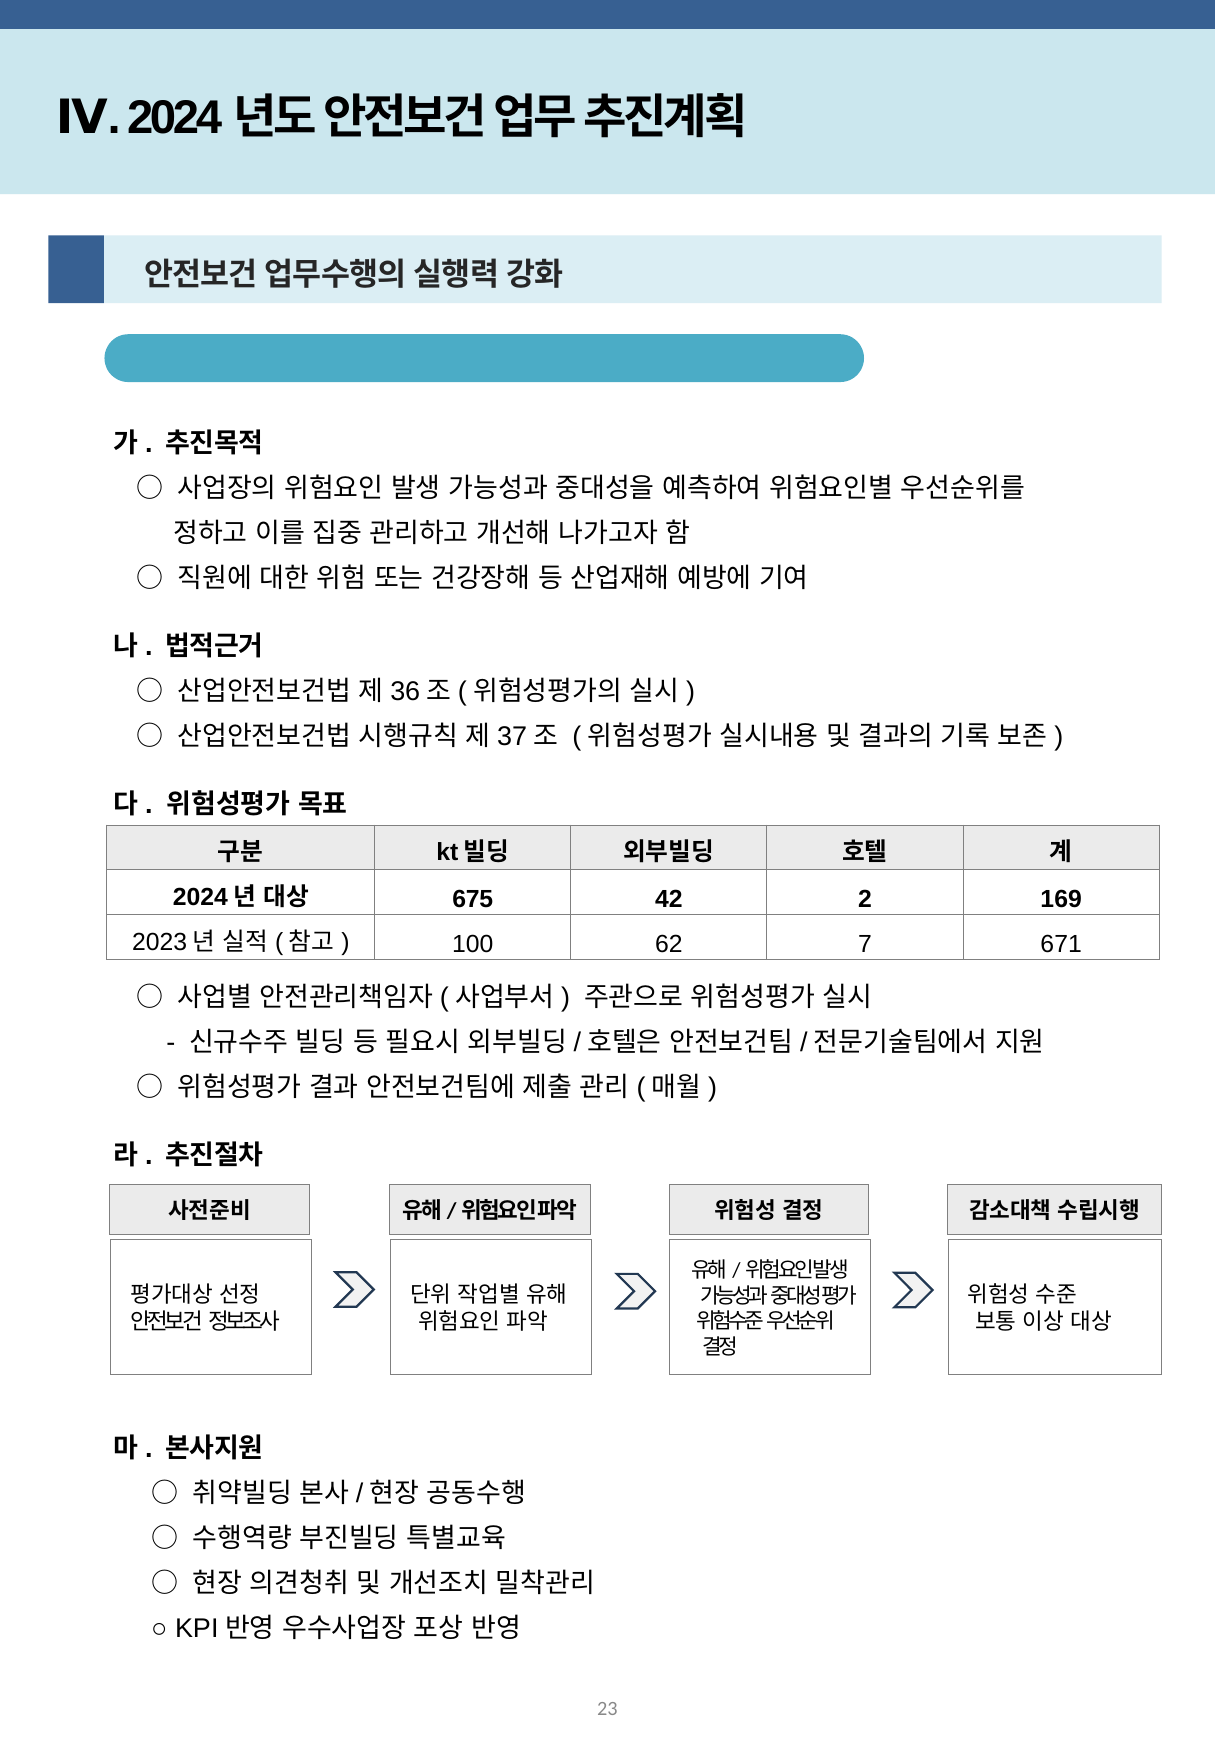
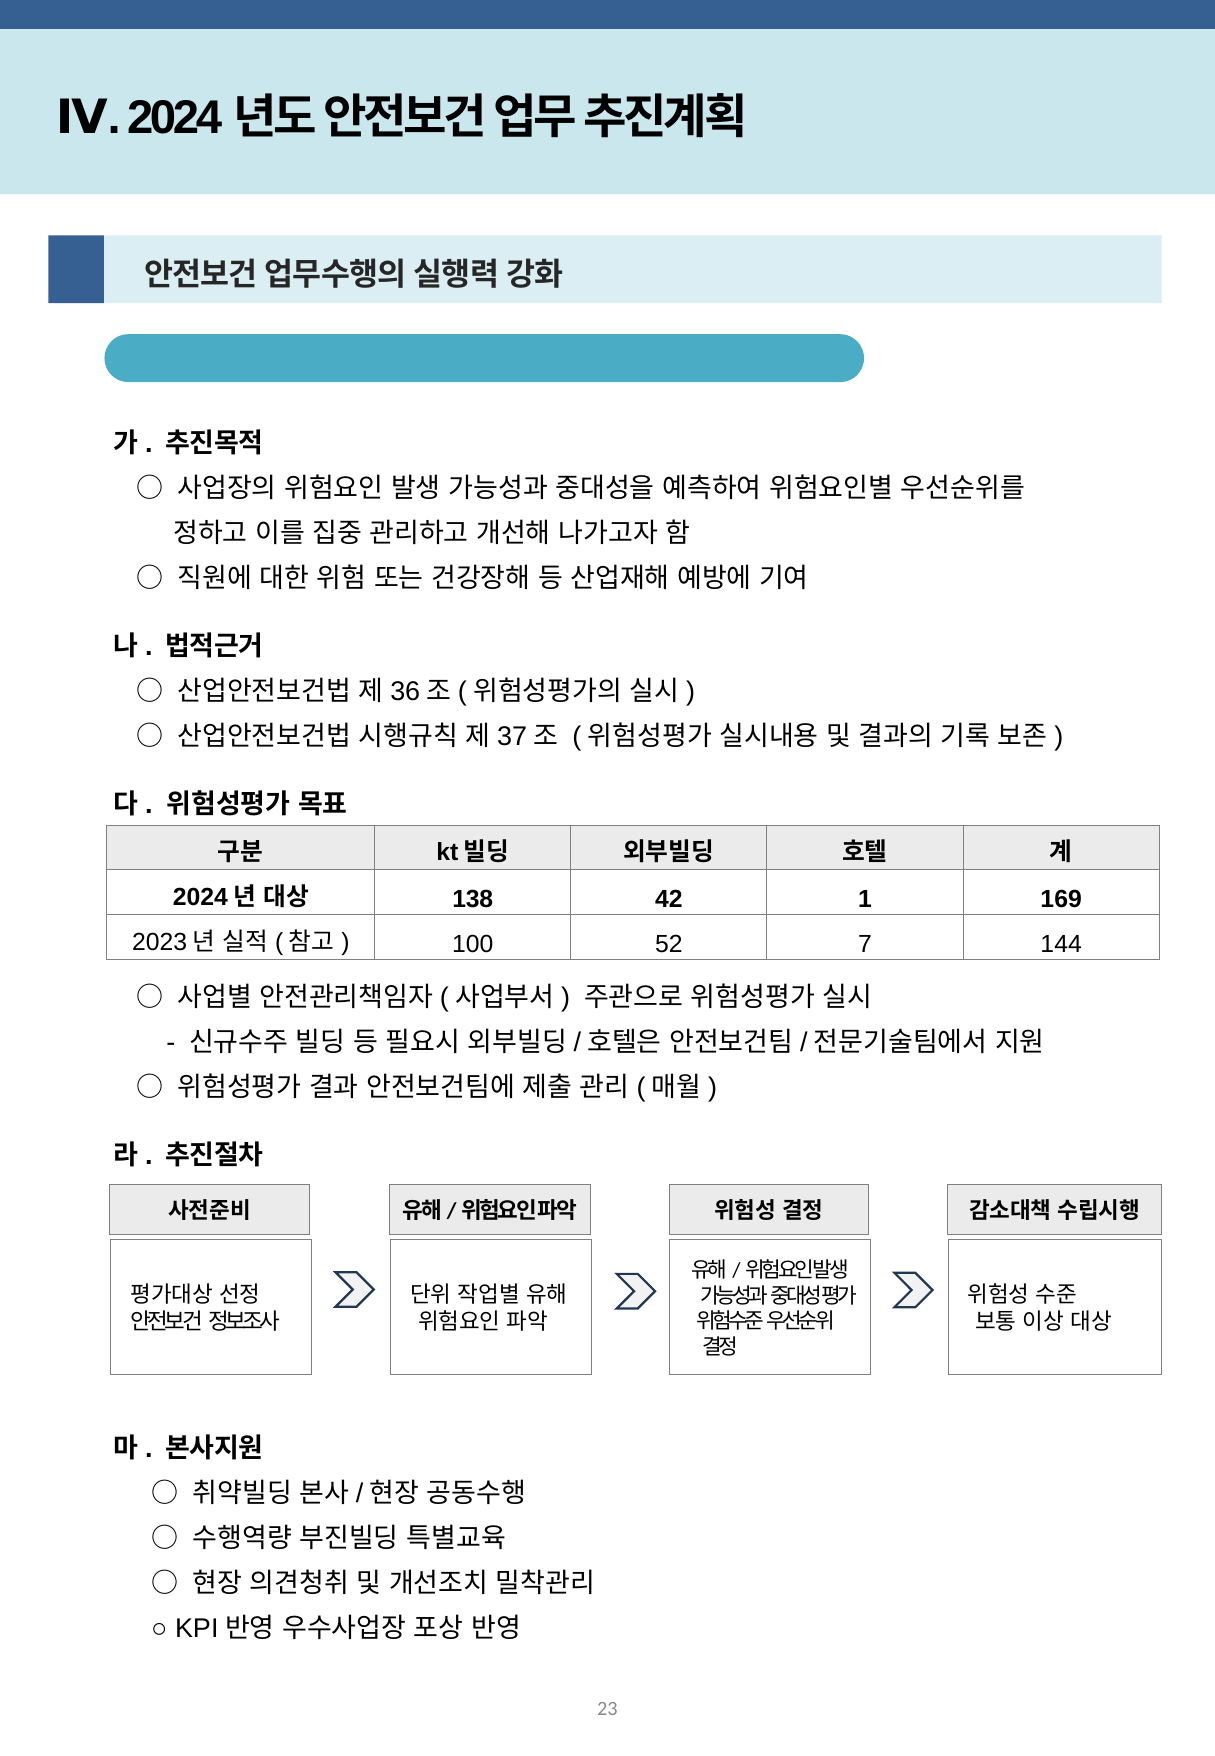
675: 675 -> 138
2: 2 -> 1
62: 62 -> 52
671: 671 -> 144
